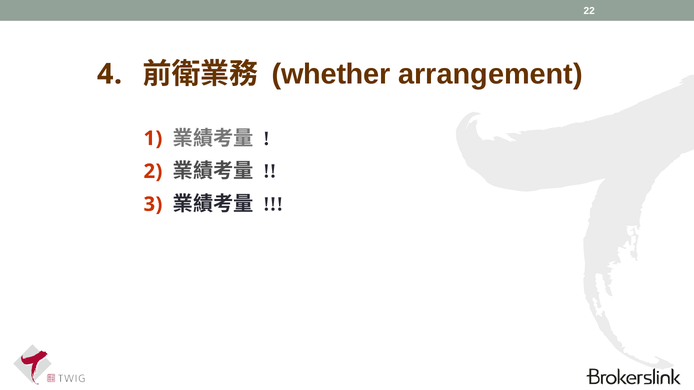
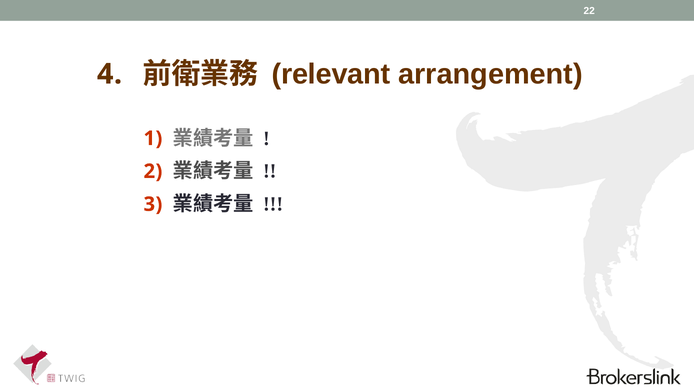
whether: whether -> relevant
